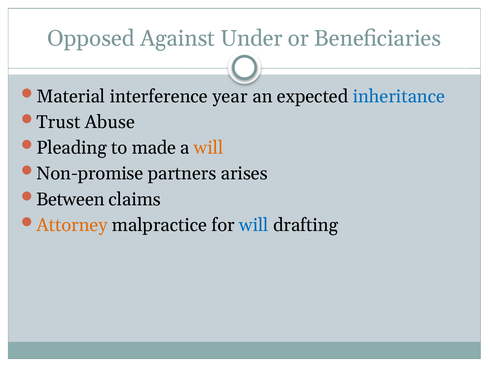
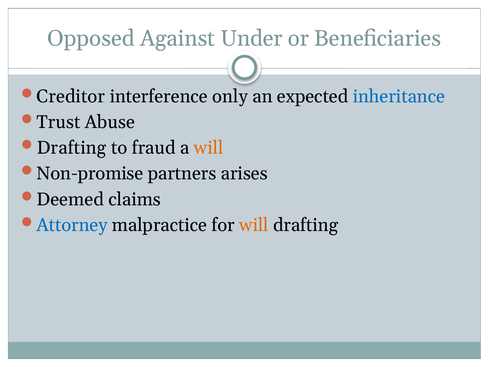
Material: Material -> Creditor
year: year -> only
Pleading at (72, 148): Pleading -> Drafting
made: made -> fraud
Between: Between -> Deemed
Attorney colour: orange -> blue
will at (254, 225) colour: blue -> orange
